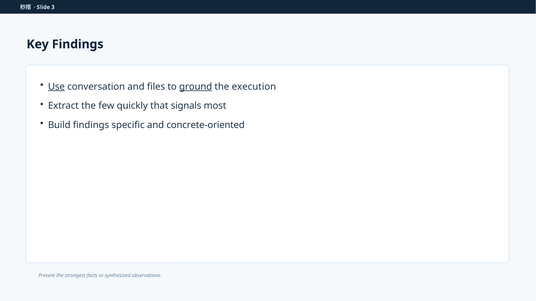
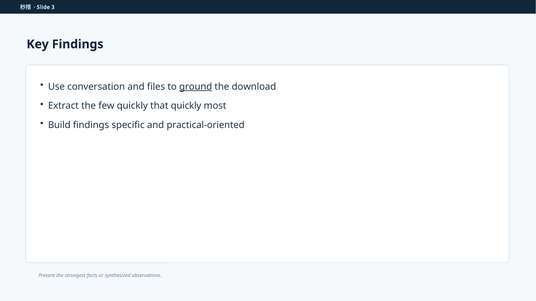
Use underline: present -> none
execution: execution -> download
that signals: signals -> quickly
concrete-oriented: concrete-oriented -> practical-oriented
